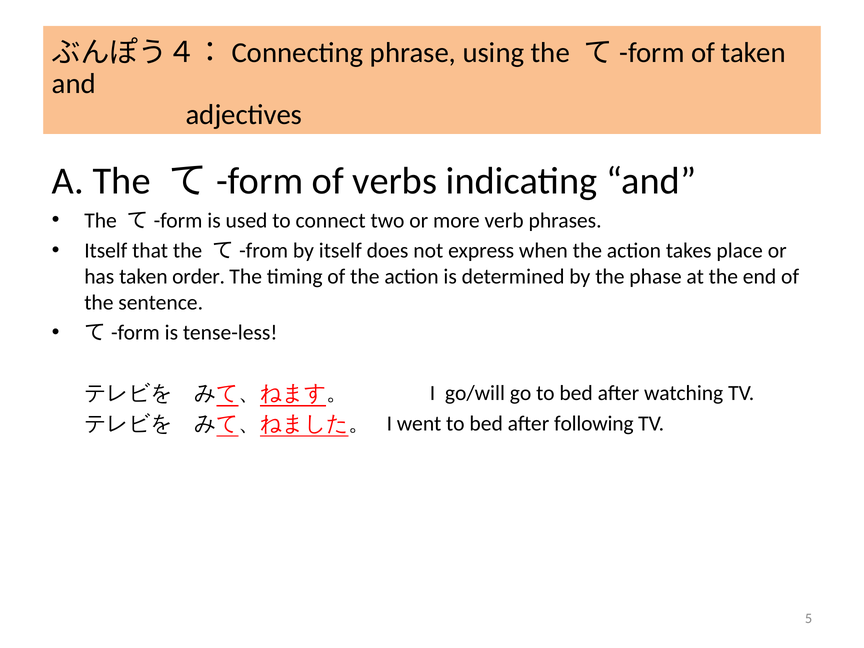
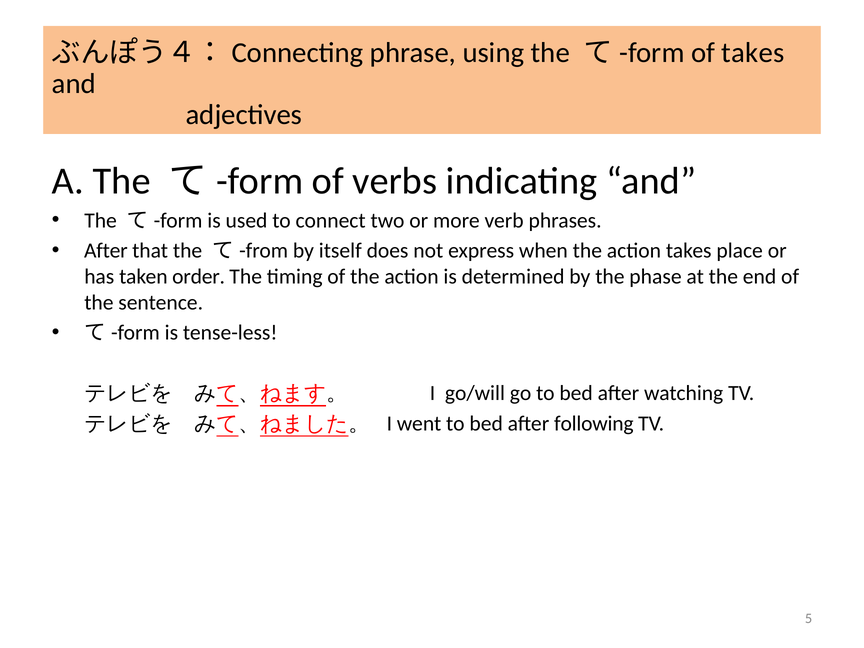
of taken: taken -> takes
Itself at (106, 251): Itself -> After
